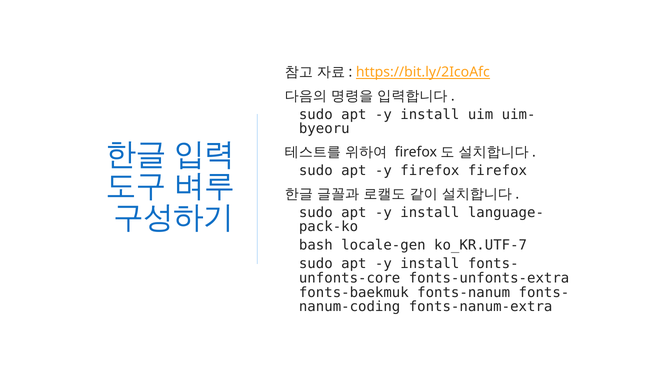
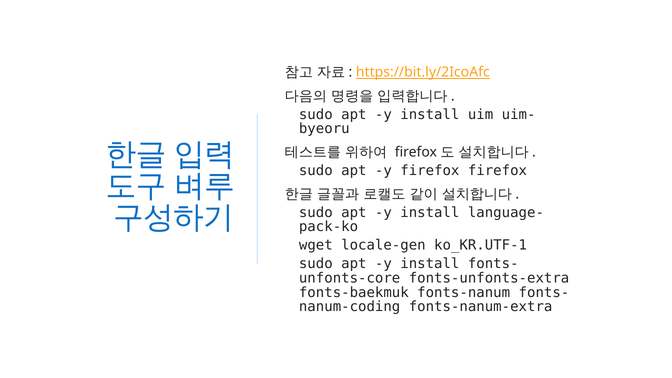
bash: bash -> wget
ko_KR.UTF-7: ko_KR.UTF-7 -> ko_KR.UTF-1
